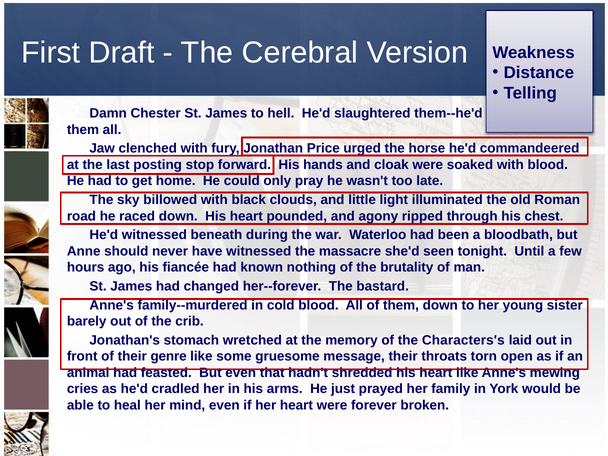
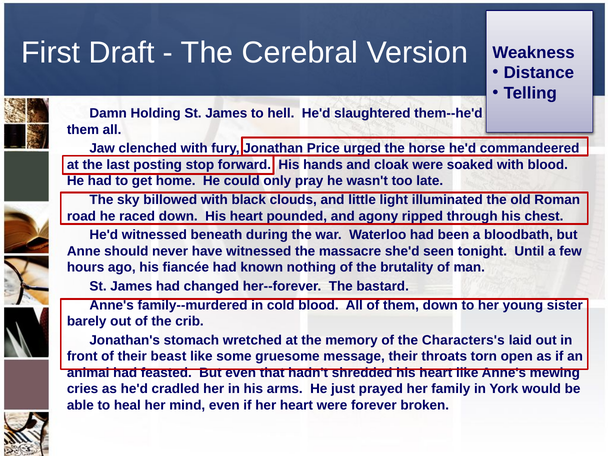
Chester: Chester -> Holding
genre: genre -> beast
